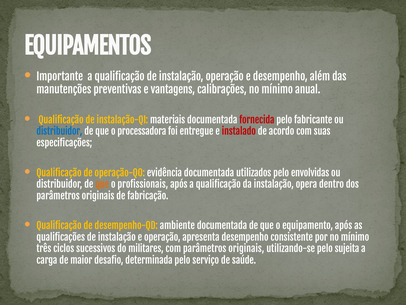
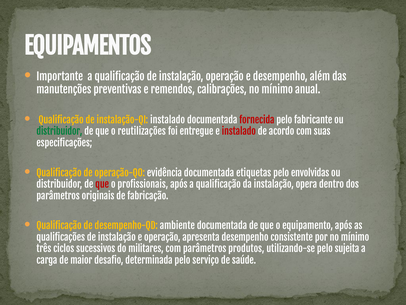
vantagens: vantagens -> remendos
instalação-QI materiais: materiais -> instalado
distribuidor at (59, 132) colour: blue -> green
processadora: processadora -> reutilizações
utilizados: utilizados -> etiquetas
que at (102, 184) colour: orange -> red
com parâmetros originais: originais -> produtos
